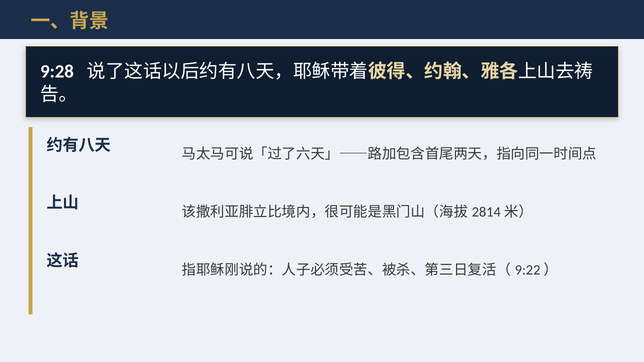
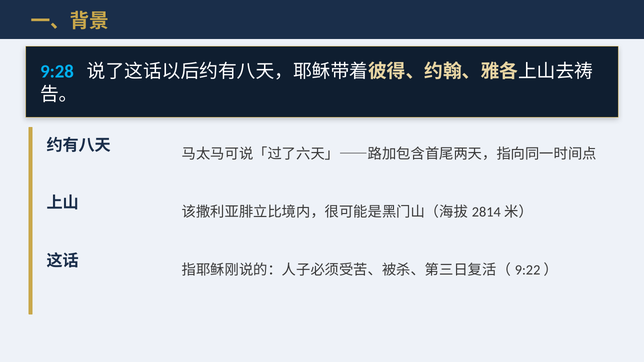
9:28 colour: white -> light blue
